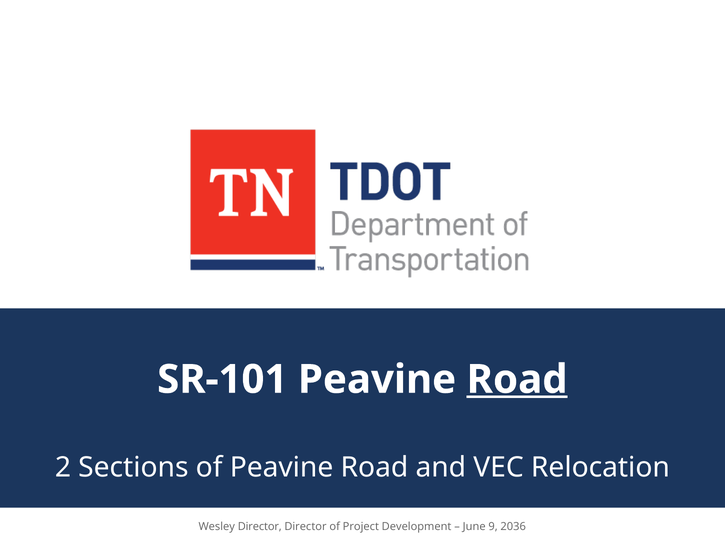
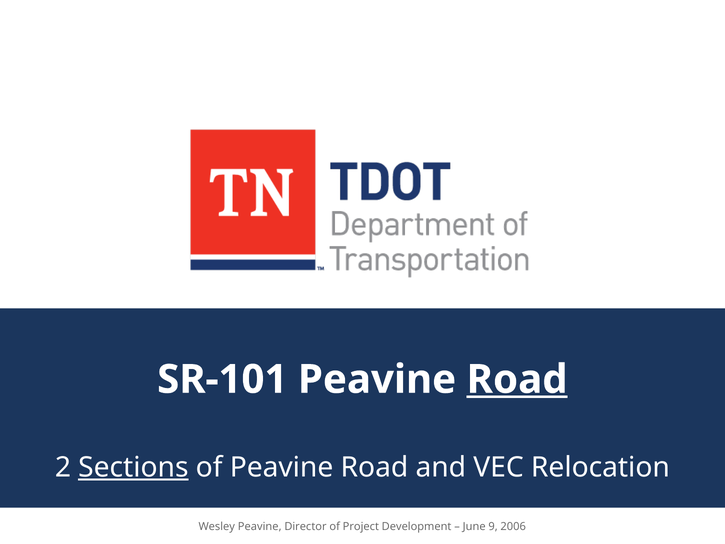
Sections underline: none -> present
Wesley Director: Director -> Peavine
2036: 2036 -> 2006
